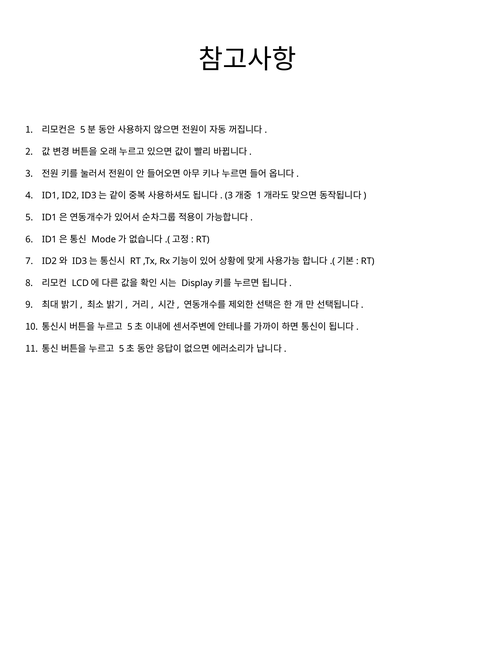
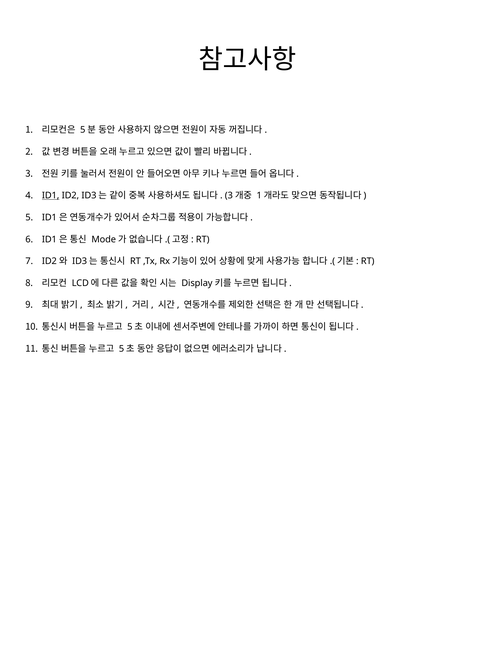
ID1 underline: none -> present
